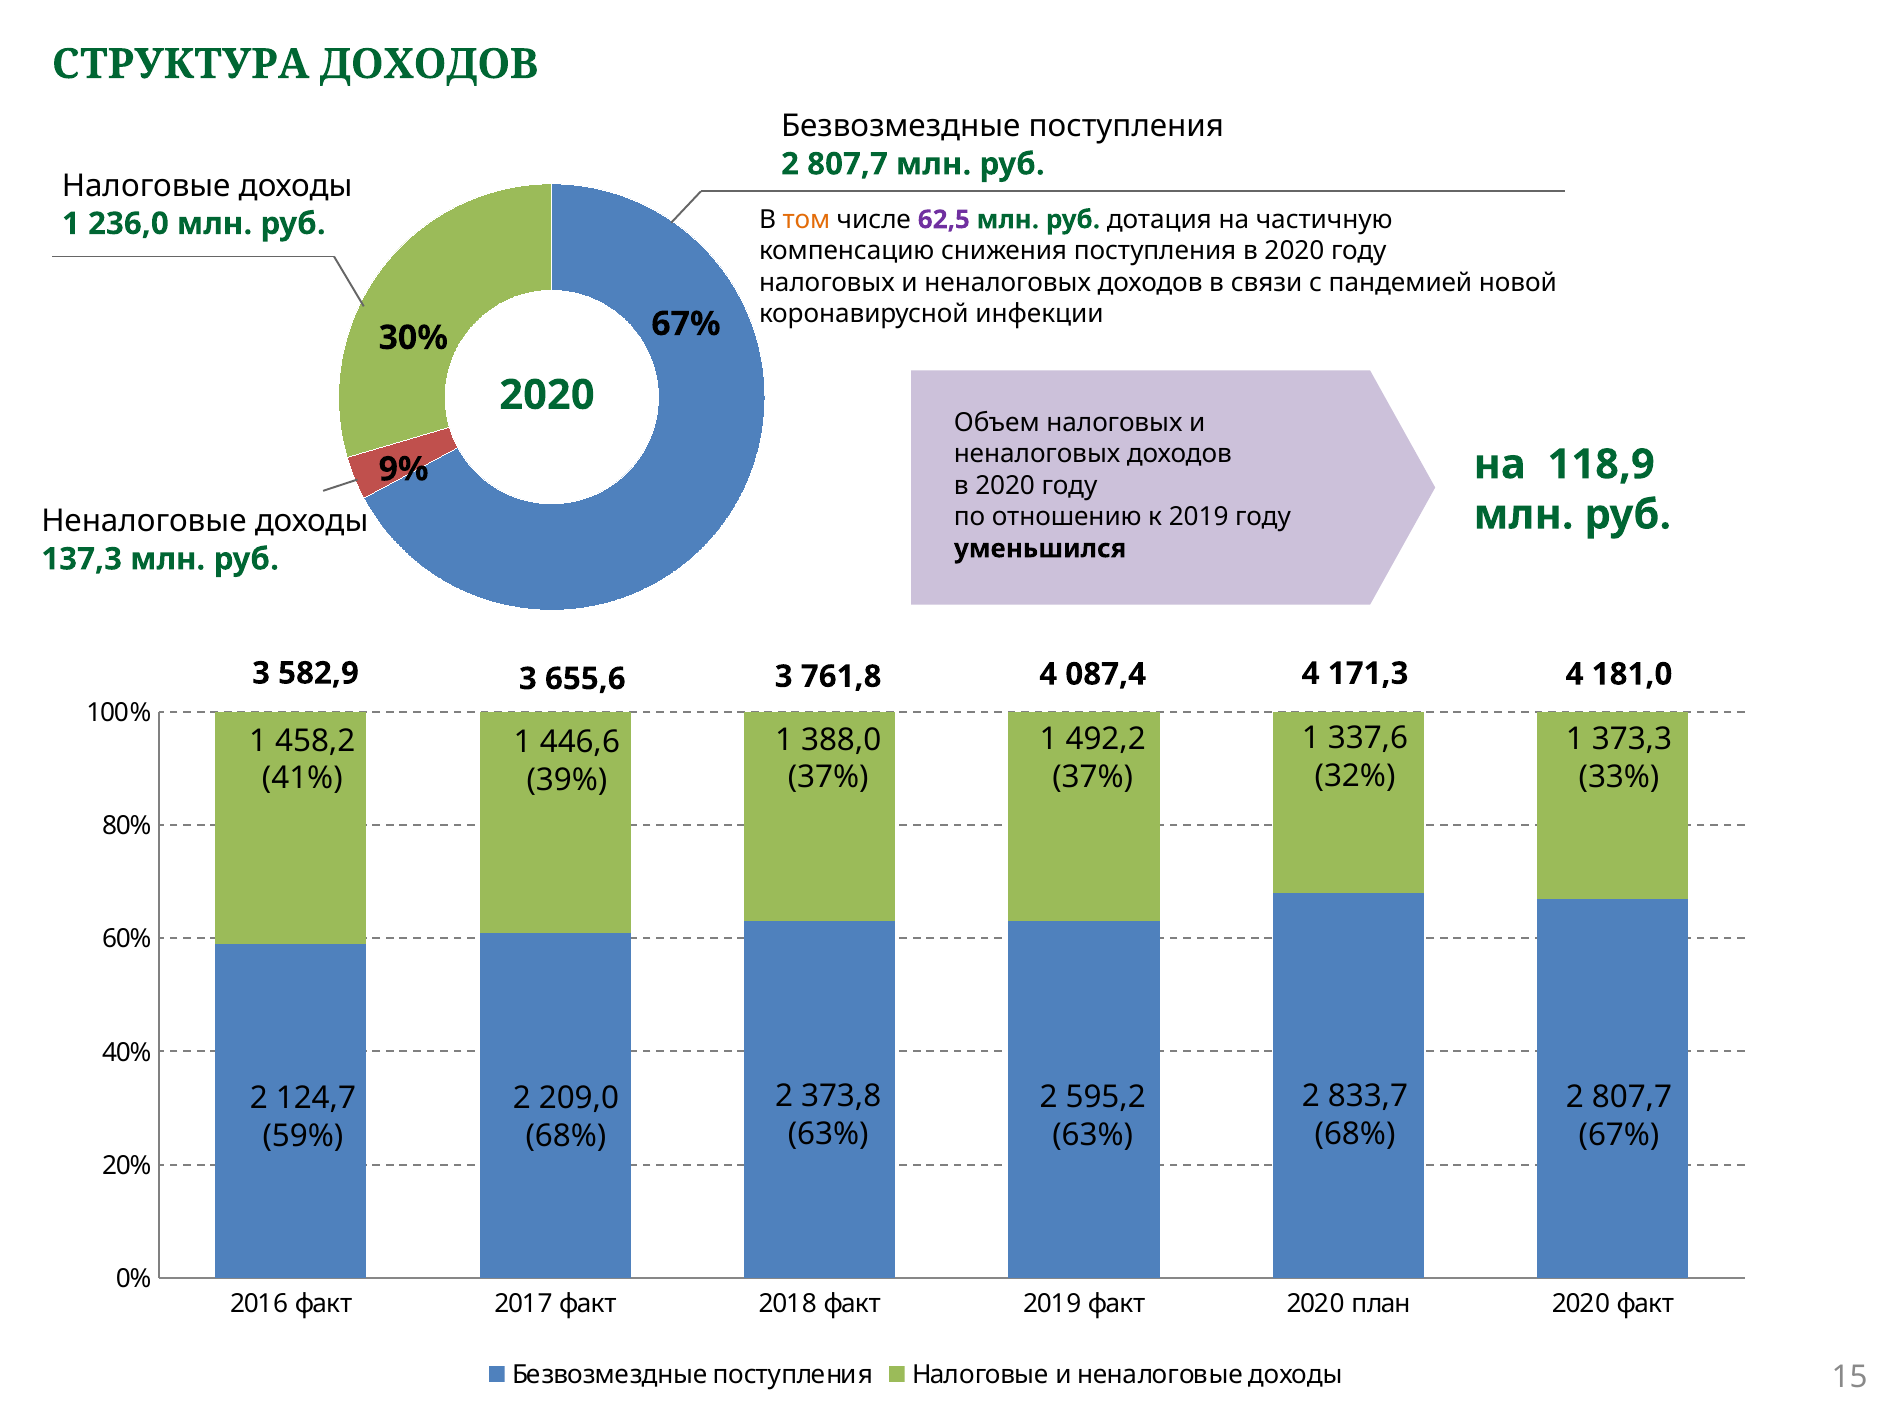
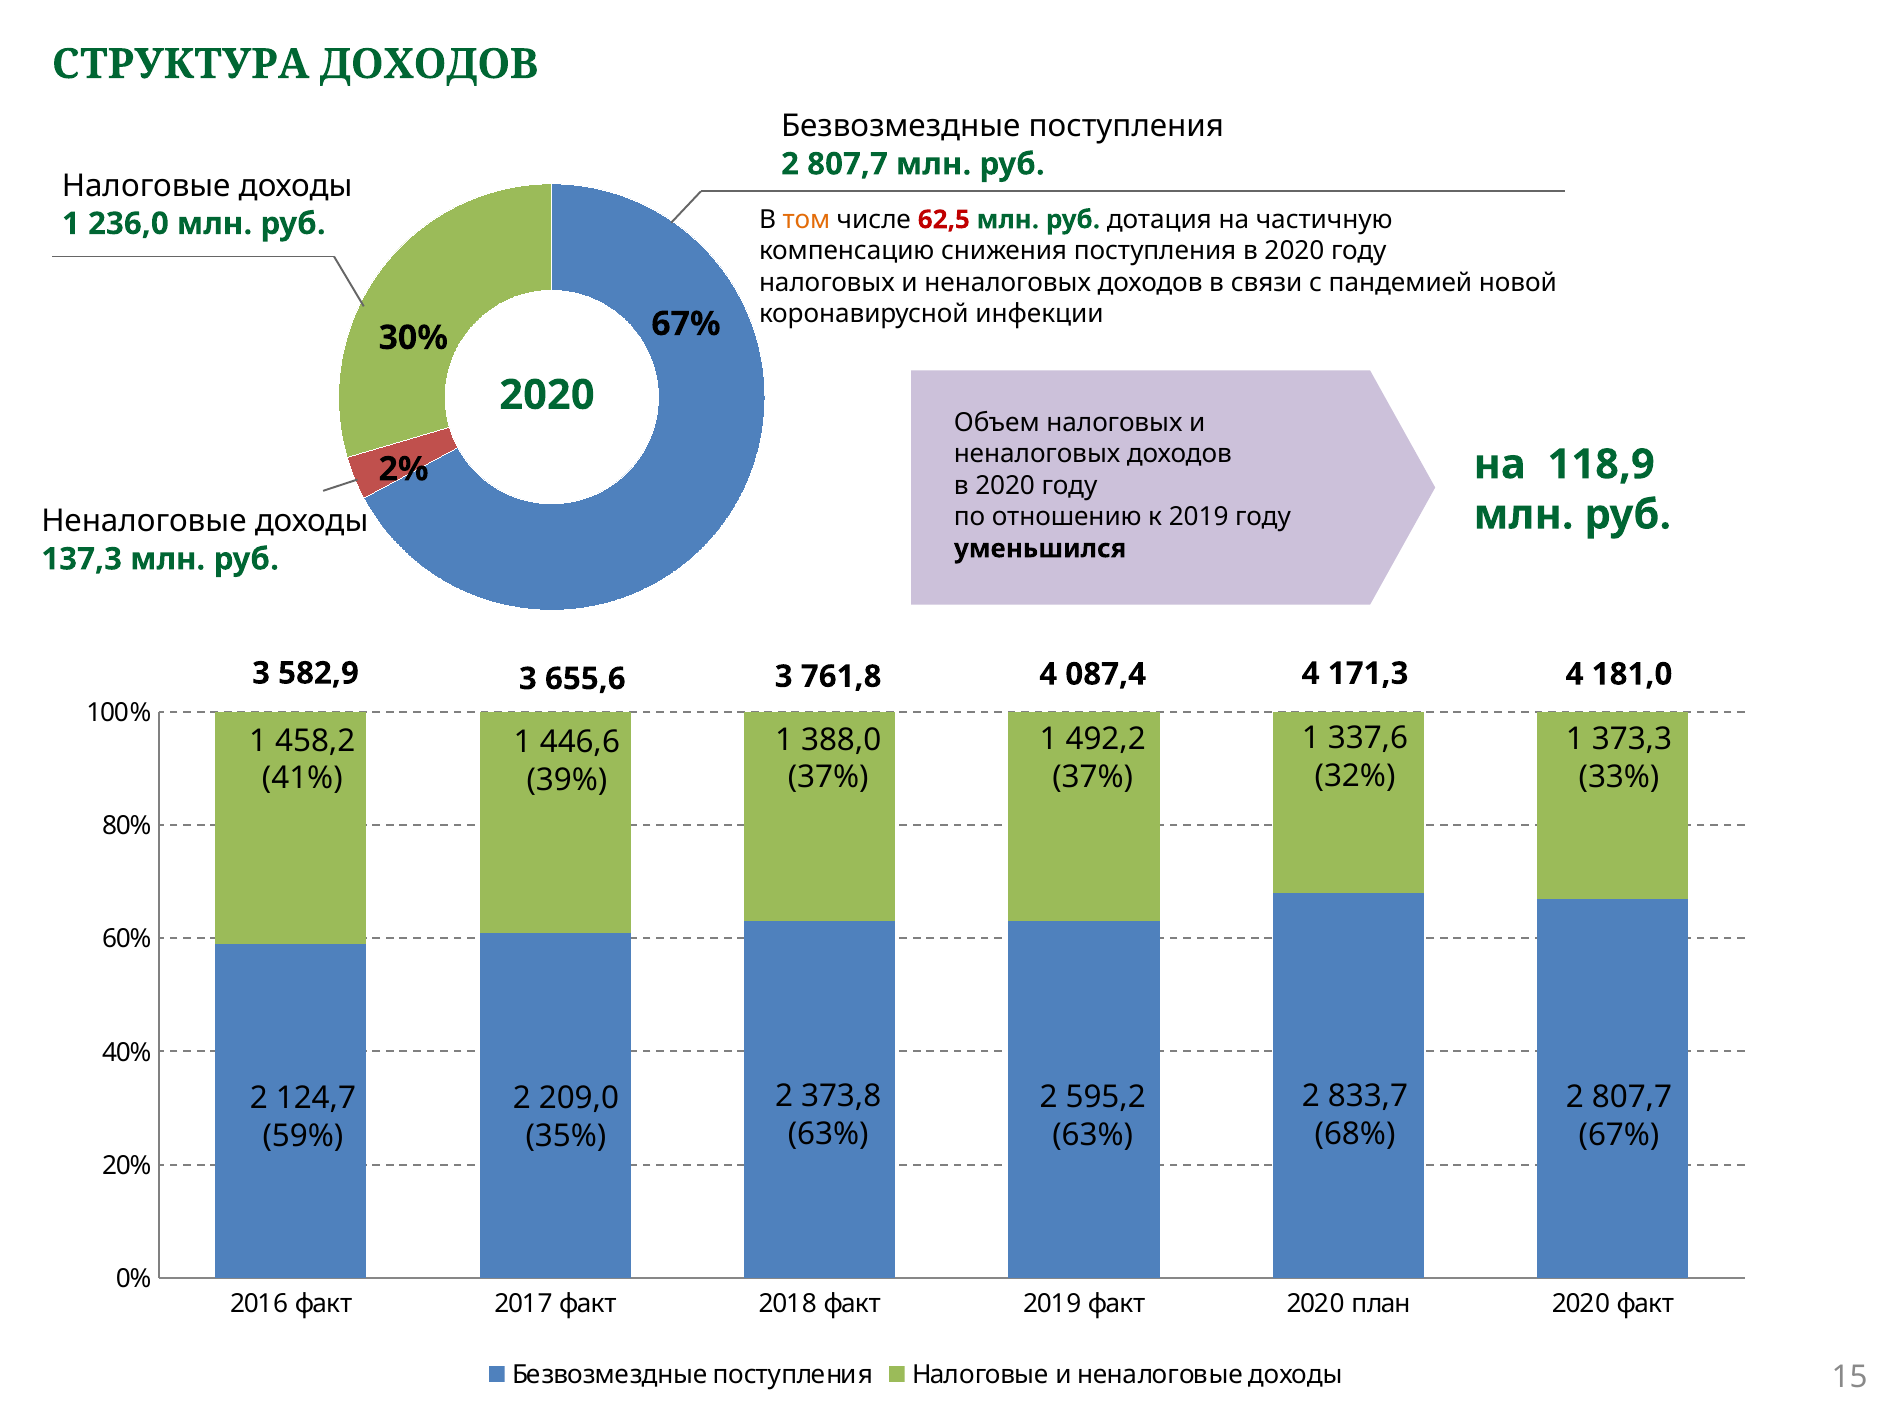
62,5 colour: purple -> red
9%: 9% -> 2%
68% at (566, 1136): 68% -> 35%
